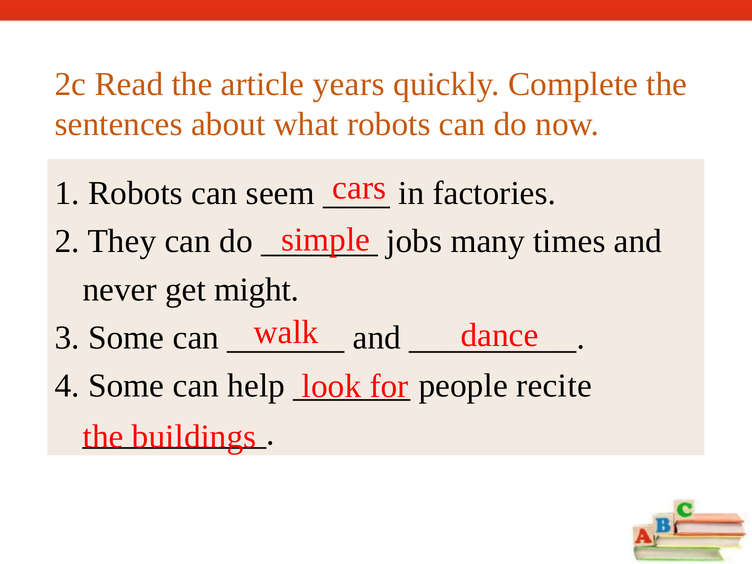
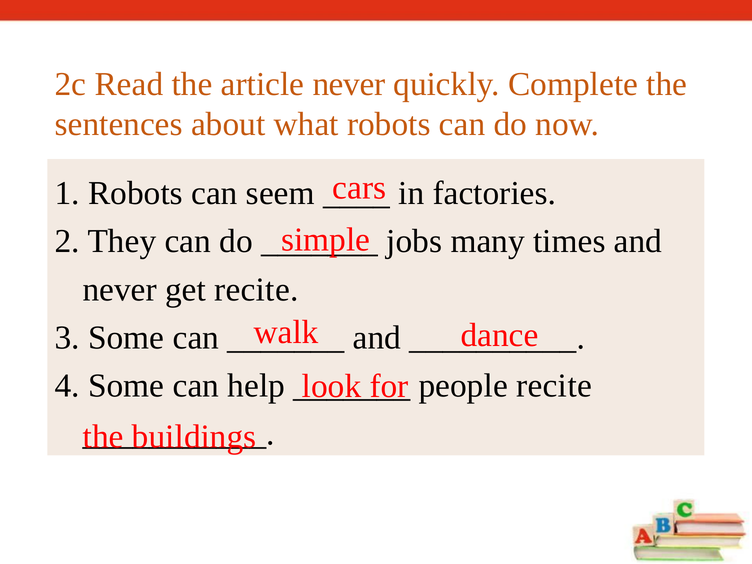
article years: years -> never
get might: might -> recite
